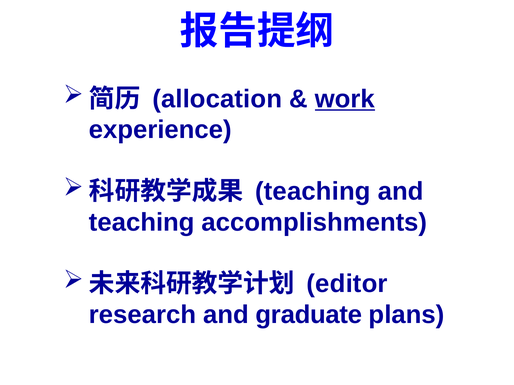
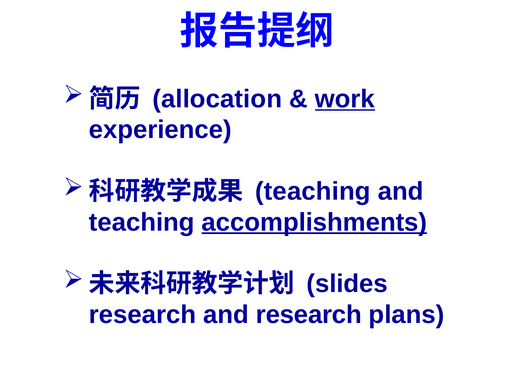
accomplishments underline: none -> present
editor: editor -> slides
and graduate: graduate -> research
